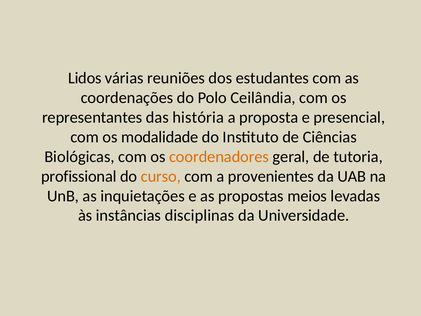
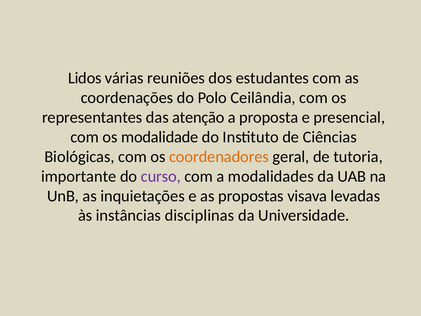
história: história -> atenção
profissional: profissional -> importante
curso colour: orange -> purple
provenientes: provenientes -> modalidades
meios: meios -> visava
